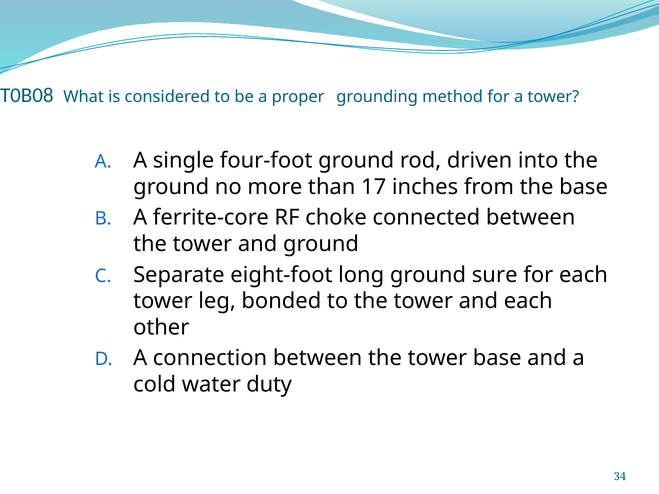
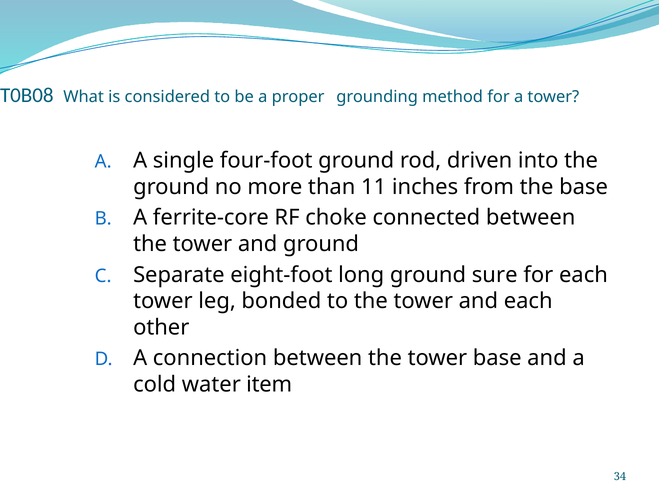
17: 17 -> 11
duty: duty -> item
